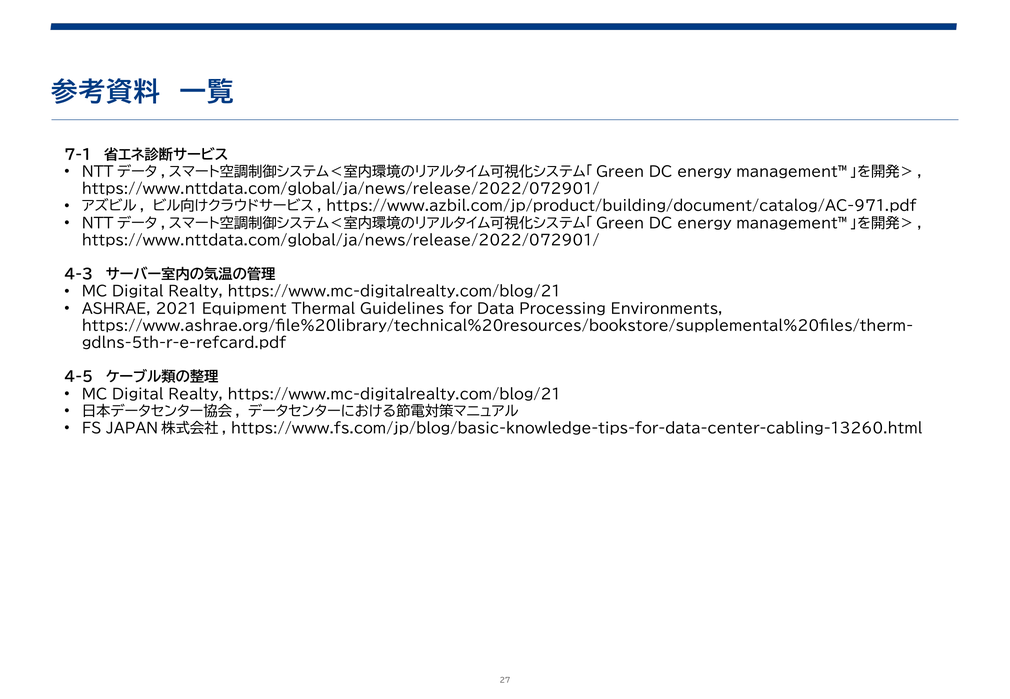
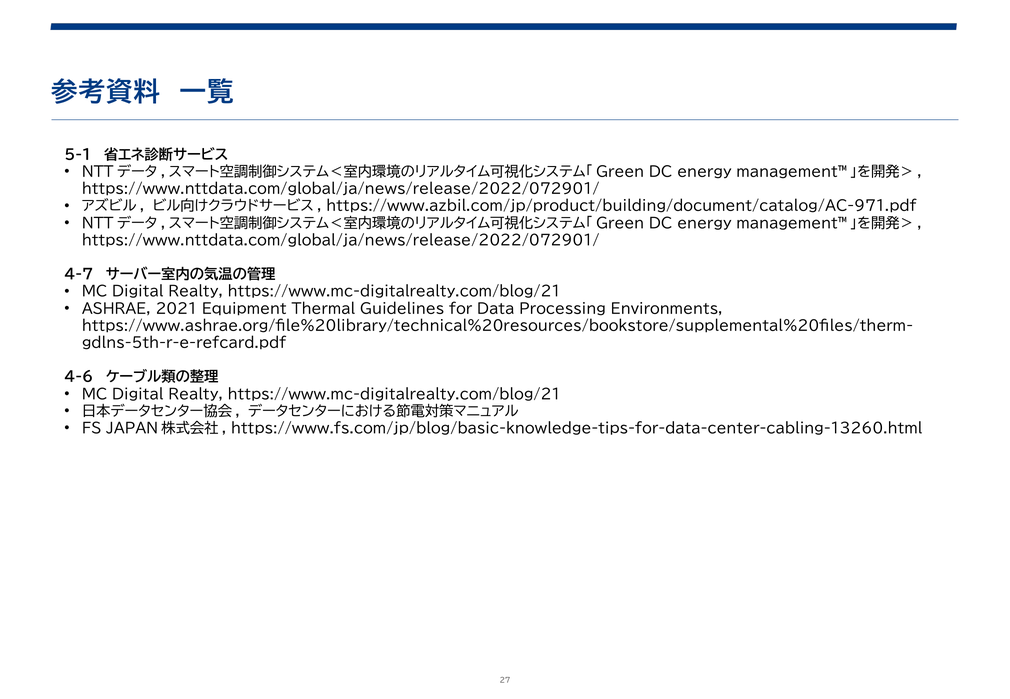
7-1: 7-1 -> 5-1
4-3: 4-3 -> 4-7
4-5: 4-5 -> 4-6
